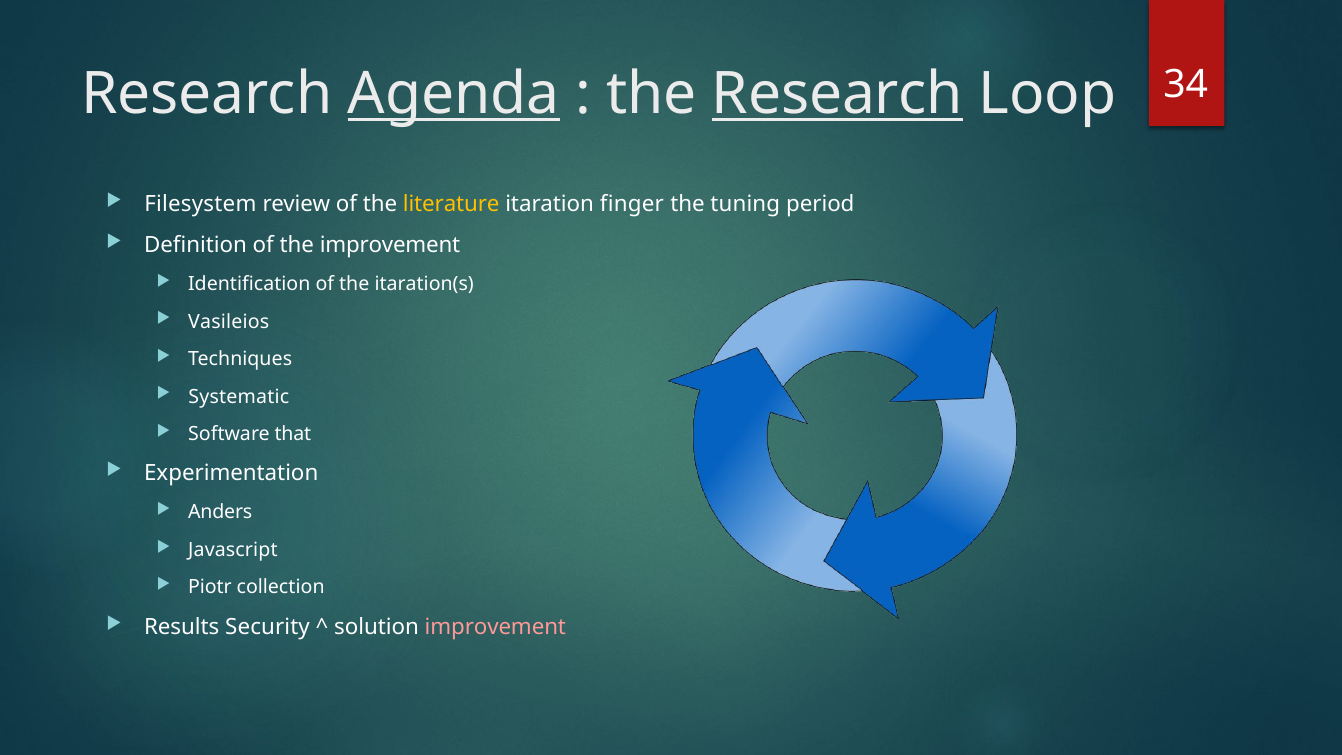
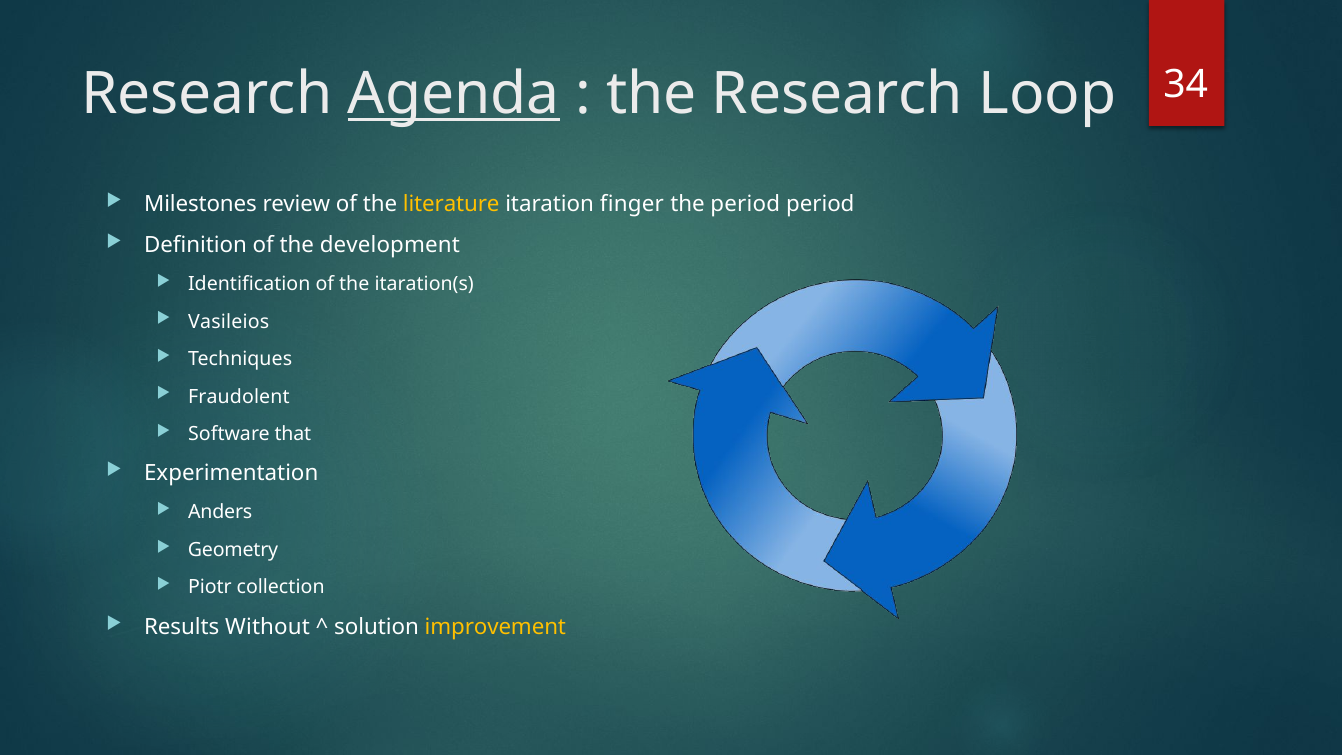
Research at (838, 94) underline: present -> none
Filesystem: Filesystem -> Milestones
the tuning: tuning -> period
the improvement: improvement -> development
Systematic: Systematic -> Fraudolent
Javascript: Javascript -> Geometry
Security: Security -> Without
improvement at (495, 627) colour: pink -> yellow
